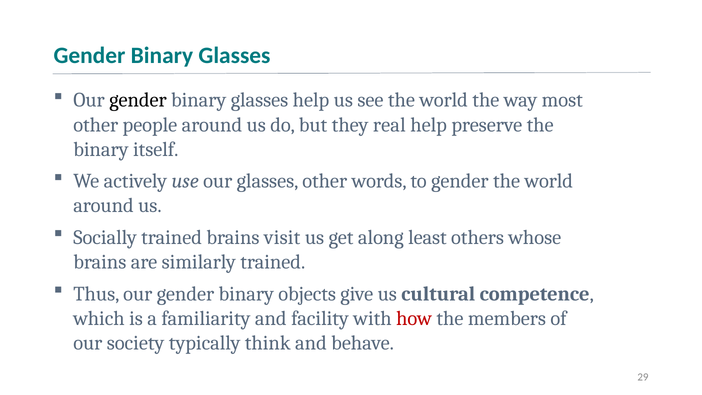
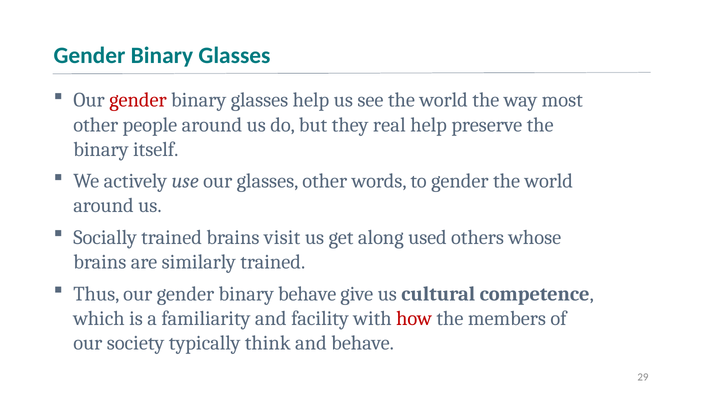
gender at (138, 100) colour: black -> red
least: least -> used
binary objects: objects -> behave
